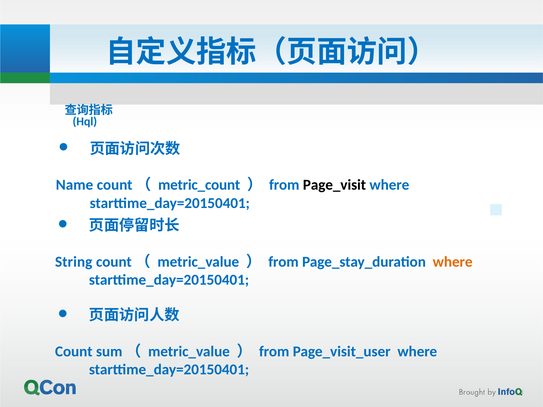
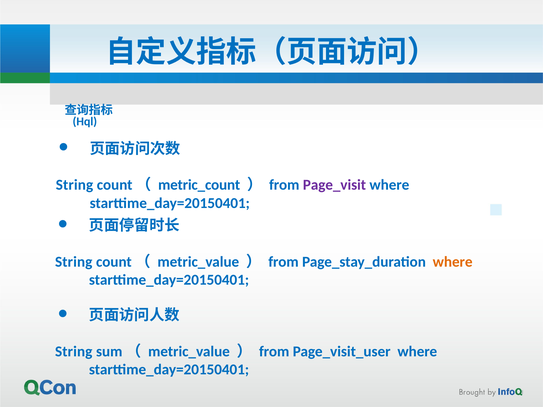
Name at (75, 185): Name -> String
Page_visit colour: black -> purple
Count at (74, 352): Count -> String
